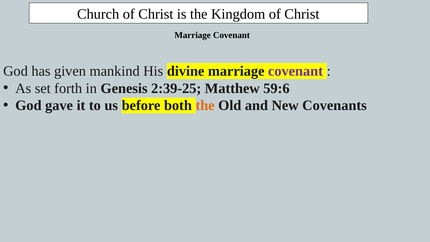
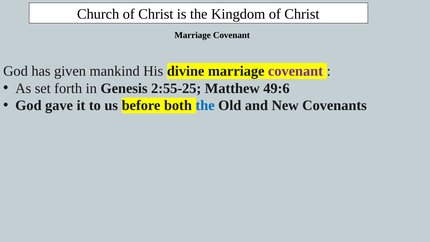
2:39-25: 2:39-25 -> 2:55-25
59:6: 59:6 -> 49:6
the at (205, 106) colour: orange -> blue
